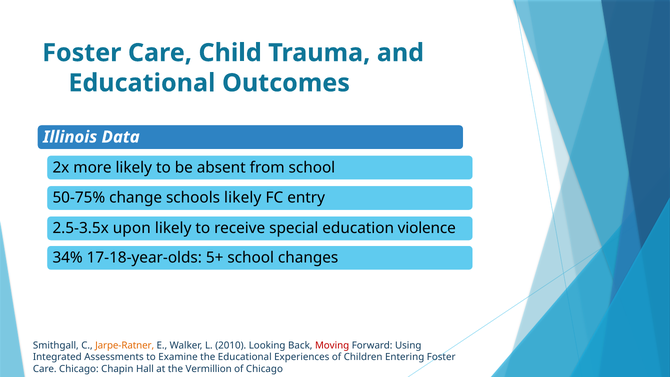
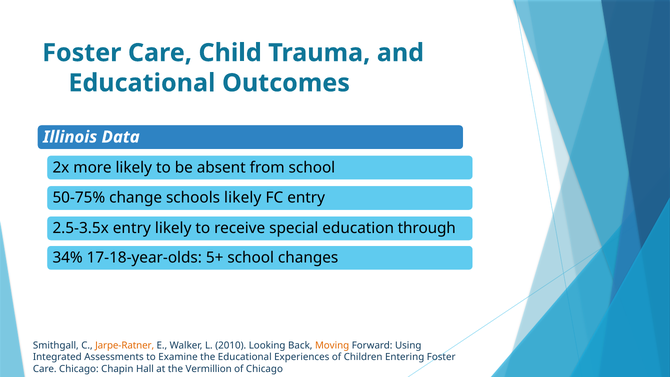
2.5-3.5x upon: upon -> entry
violence: violence -> through
Moving colour: red -> orange
